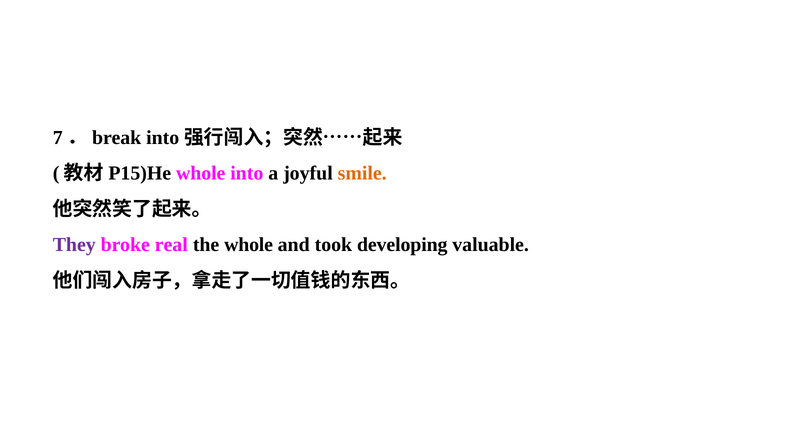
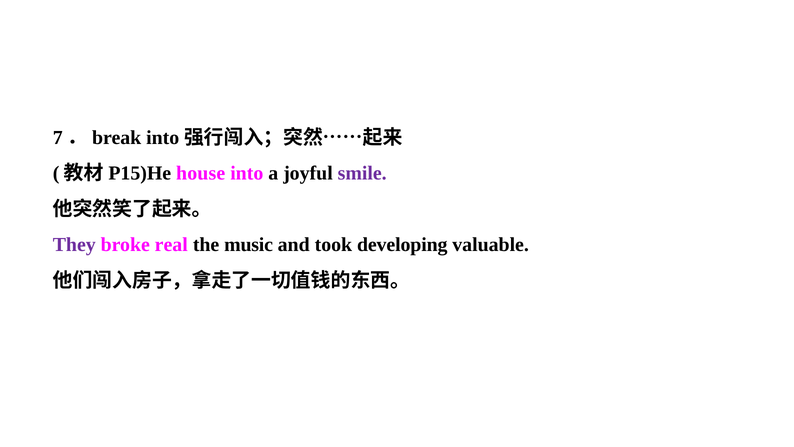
whole at (201, 173): whole -> house
smile colour: orange -> purple
the whole: whole -> music
